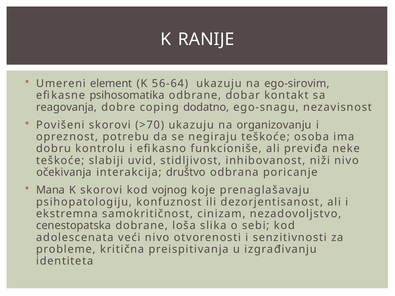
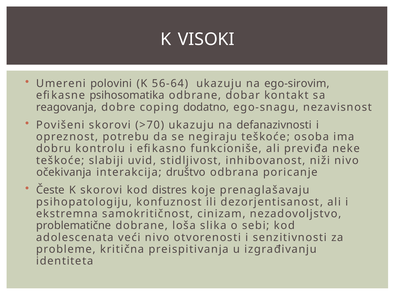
RANIJE: RANIJE -> VISOKI
element: element -> polovini
organizovanju: organizovanju -> defanazivnosti
Mana: Mana -> Česte
vojnog: vojnog -> distres
cenestopatska: cenestopatska -> problematične
